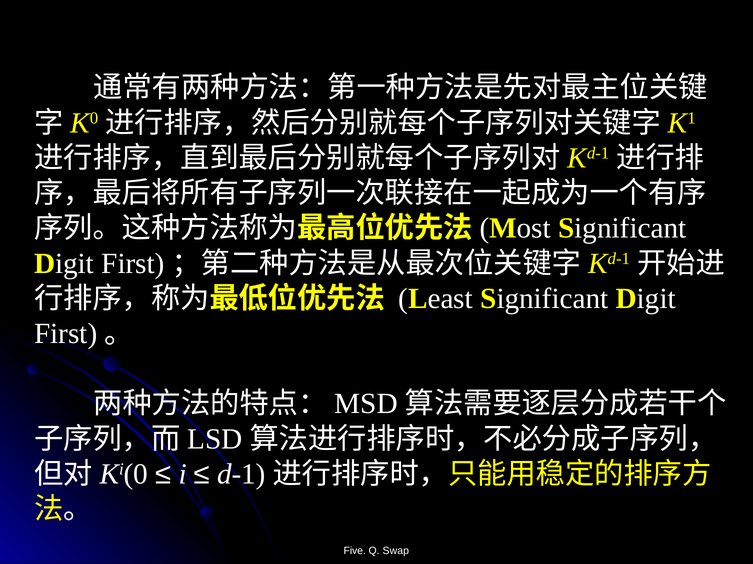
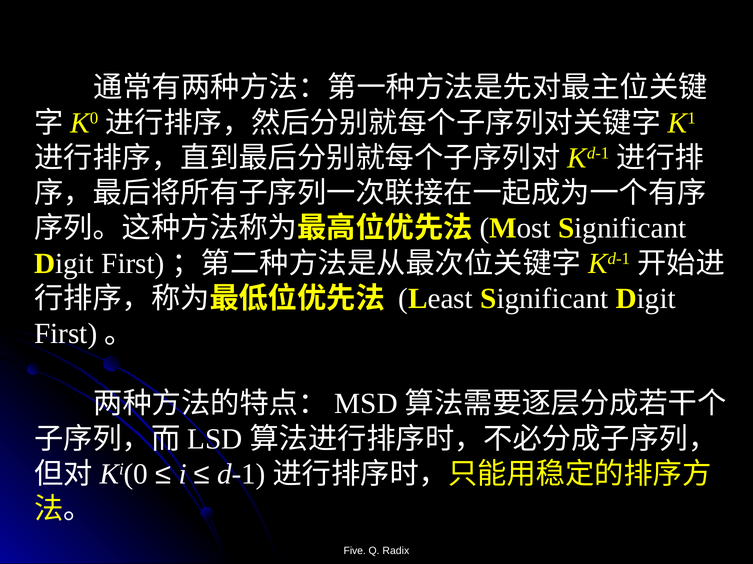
Swap: Swap -> Radix
